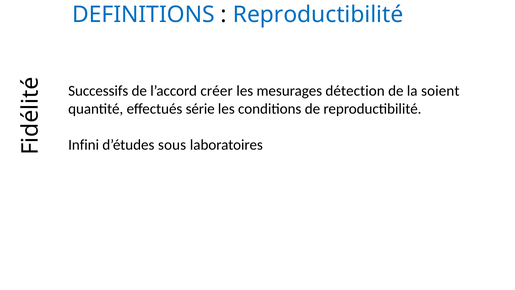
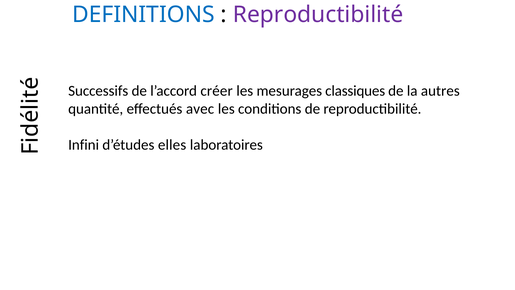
Reproductibilité at (318, 15) colour: blue -> purple
détection: détection -> classiques
soient: soient -> autres
série: série -> avec
sous: sous -> elles
